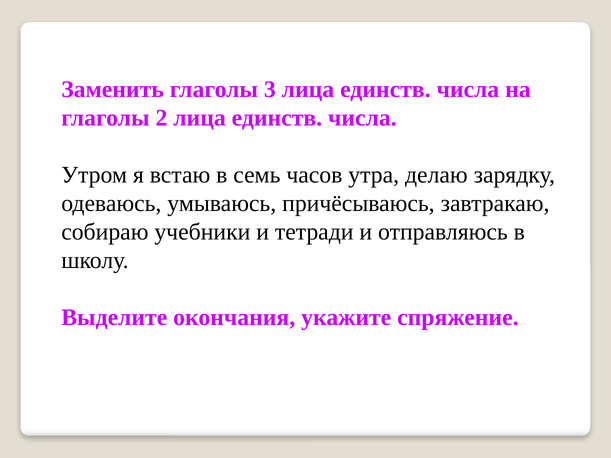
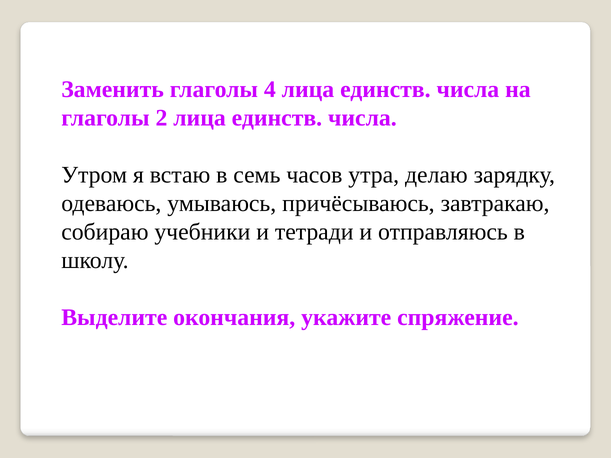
3: 3 -> 4
